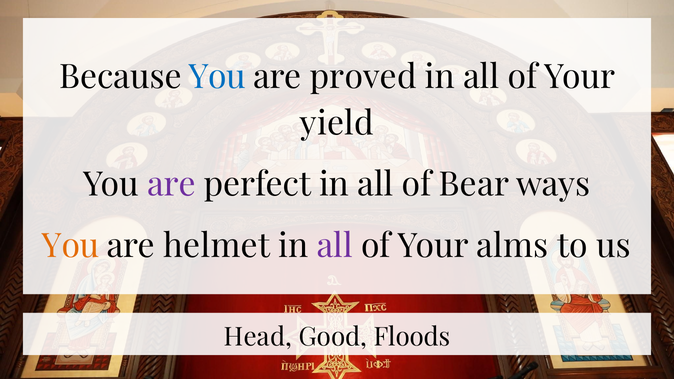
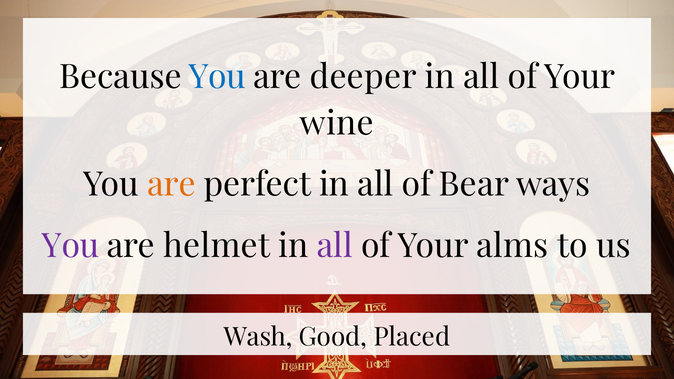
proved: proved -> deeper
yield: yield -> wine
are at (171, 185) colour: purple -> orange
You at (71, 246) colour: orange -> purple
Head: Head -> Wash
Floods: Floods -> Placed
